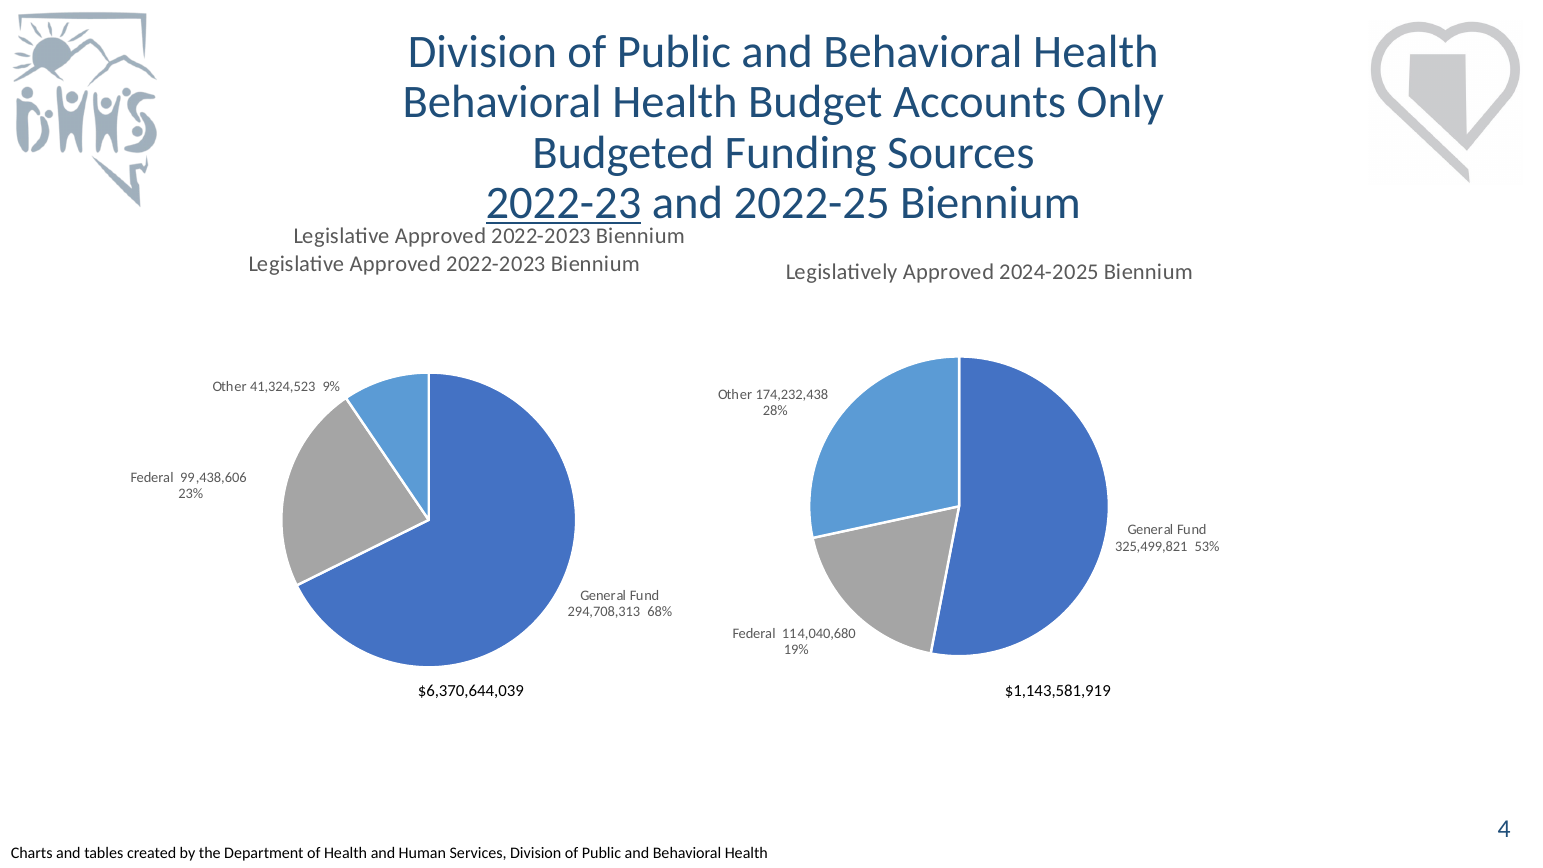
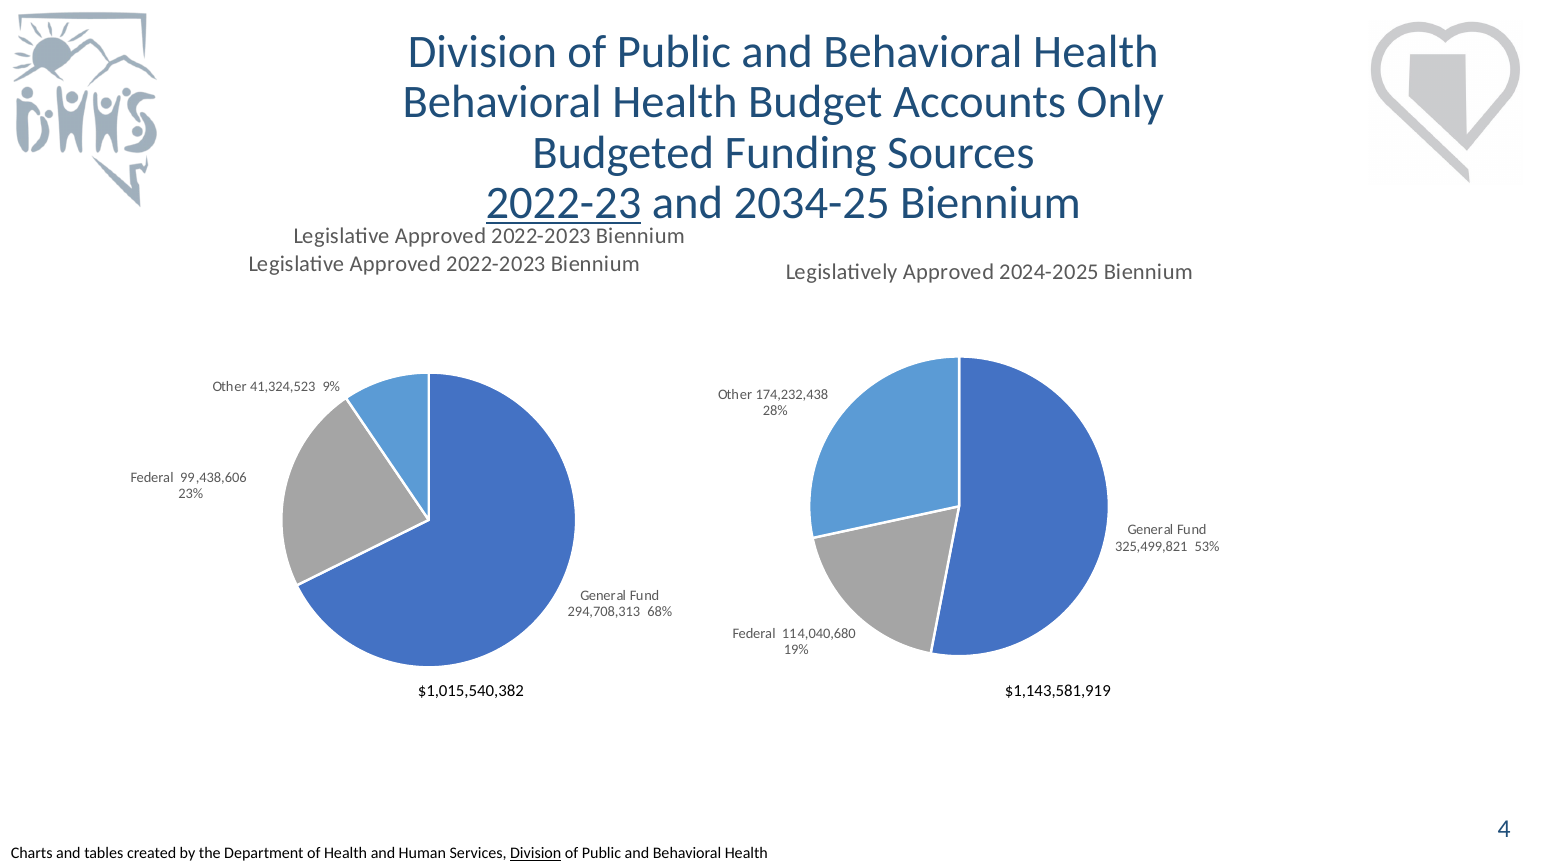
2022-25: 2022-25 -> 2034-25
$6,370,644,039: $6,370,644,039 -> $1,015,540,382
Division at (536, 853) underline: none -> present
